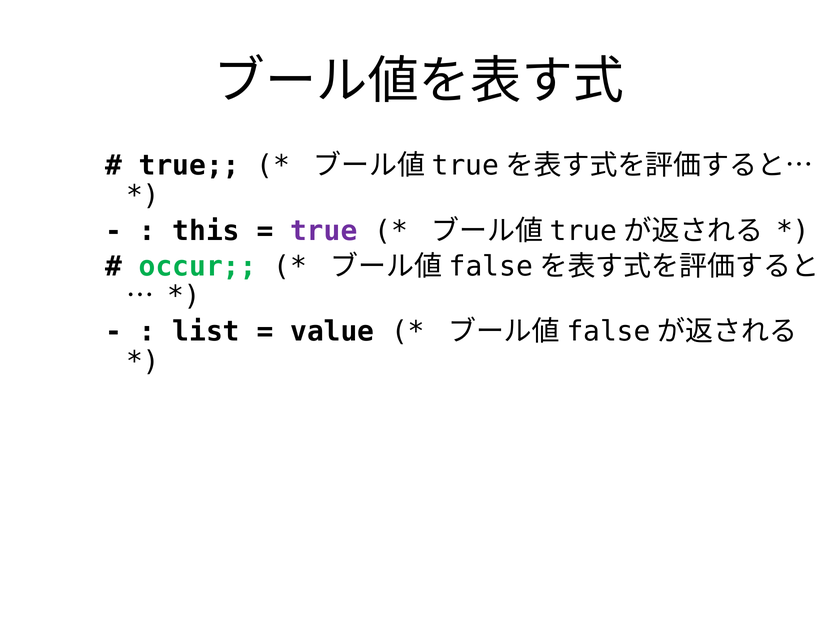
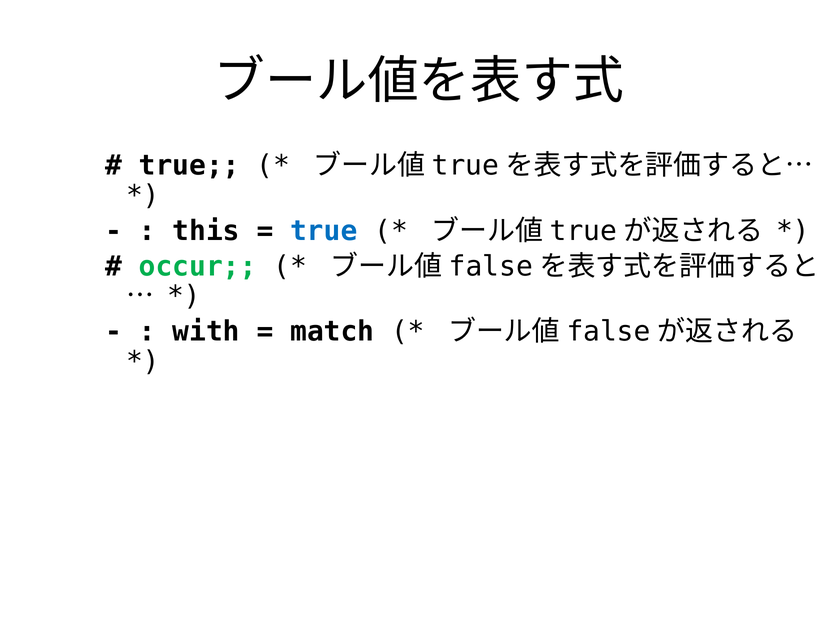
true at (324, 231) colour: purple -> blue
list: list -> with
value: value -> match
